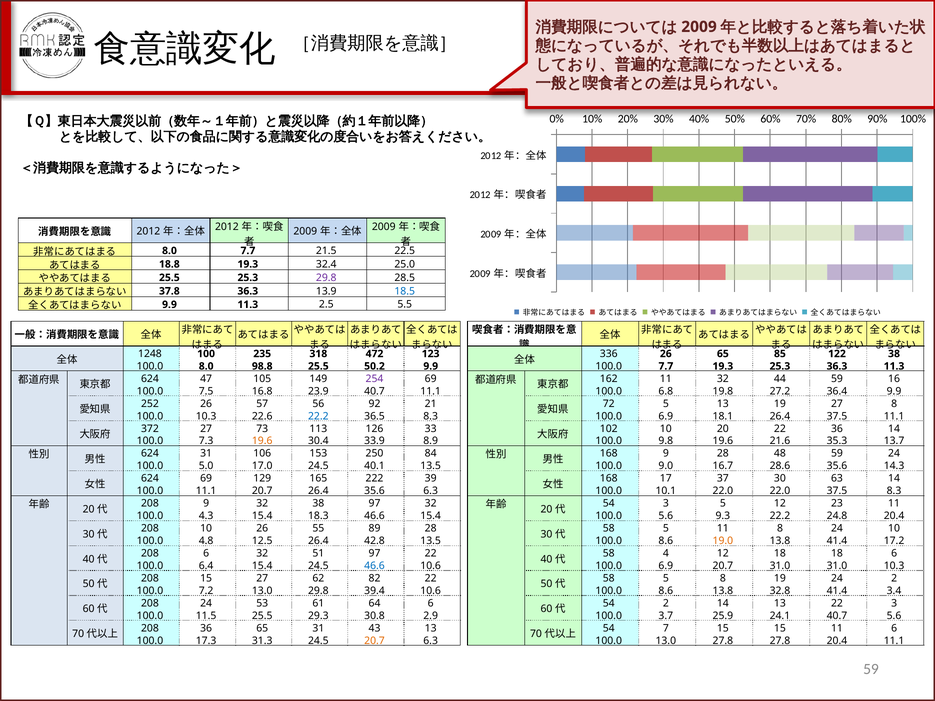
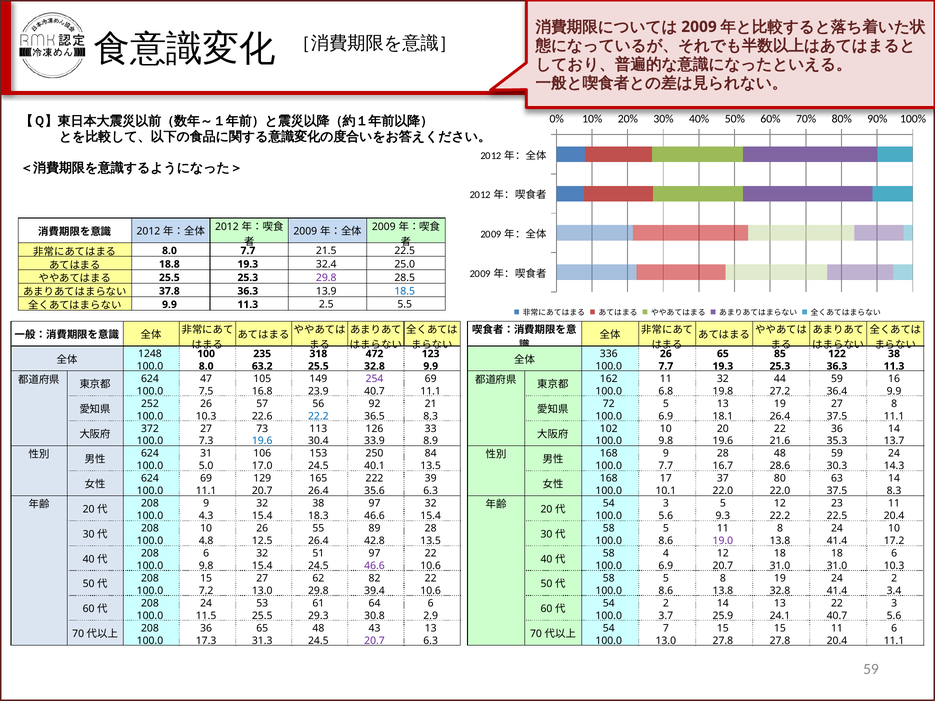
98.8: 98.8 -> 63.2
25.5 50.2: 50.2 -> 32.8
19.6 at (262, 441) colour: orange -> blue
9.0 at (666, 466): 9.0 -> 7.7
28.6 35.6: 35.6 -> 30.3
37 30: 30 -> 80
22.2 24.8: 24.8 -> 22.5
19.0 colour: orange -> purple
6.4 at (206, 566): 6.4 -> 9.8
46.6 at (374, 566) colour: blue -> purple
65 31: 31 -> 48
20.7 at (374, 641) colour: orange -> purple
